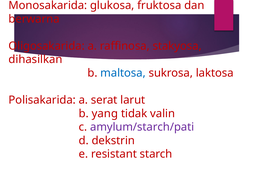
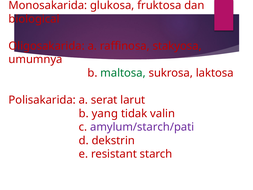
berwarna: berwarna -> biological
dihasilkan: dihasilkan -> umumnya
maltosa colour: blue -> green
